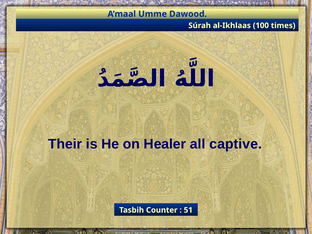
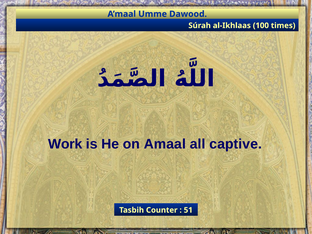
Their: Their -> Work
Healer: Healer -> Amaal
